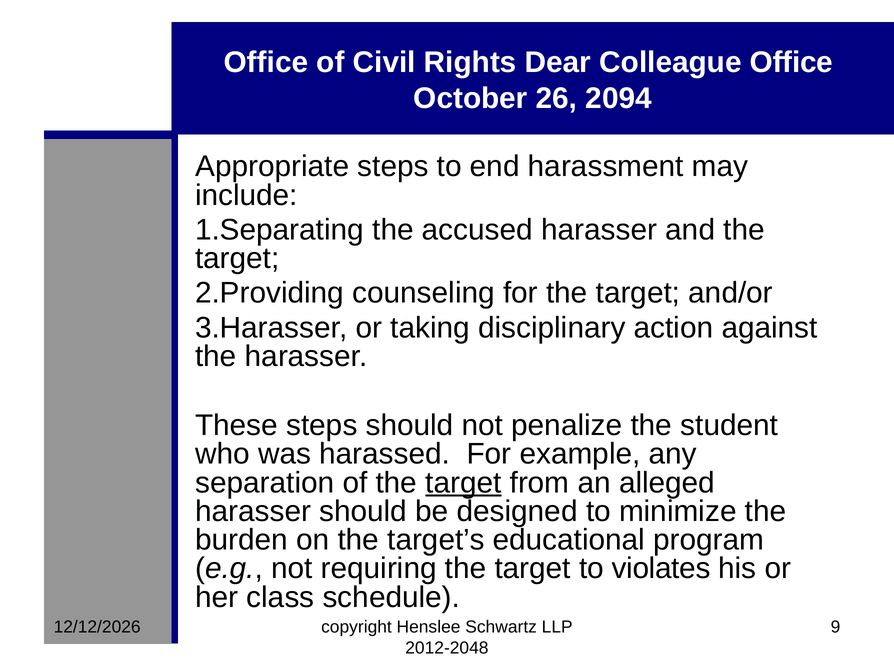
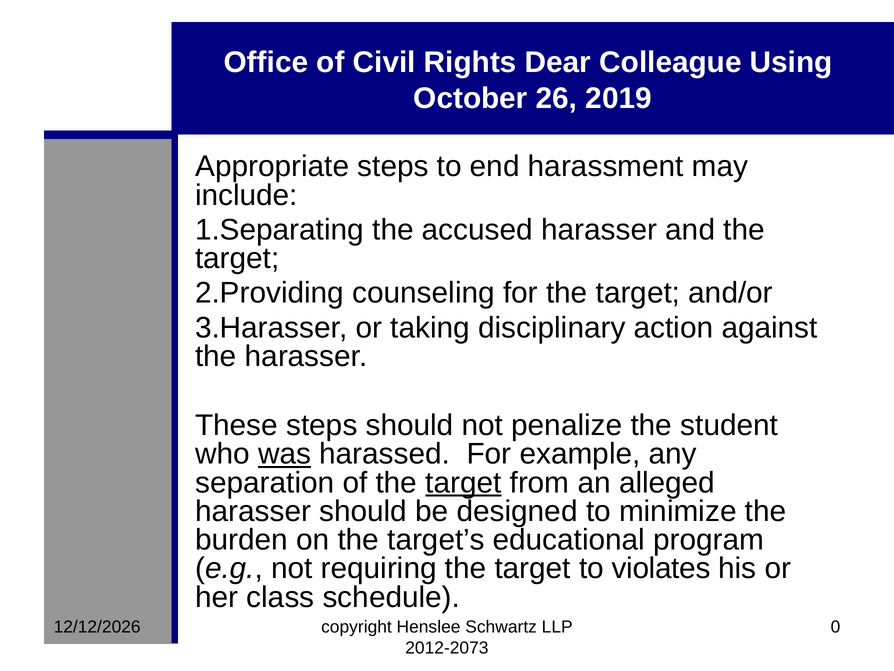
Colleague Office: Office -> Using
2094: 2094 -> 2019
was underline: none -> present
9: 9 -> 0
2012-2048: 2012-2048 -> 2012-2073
